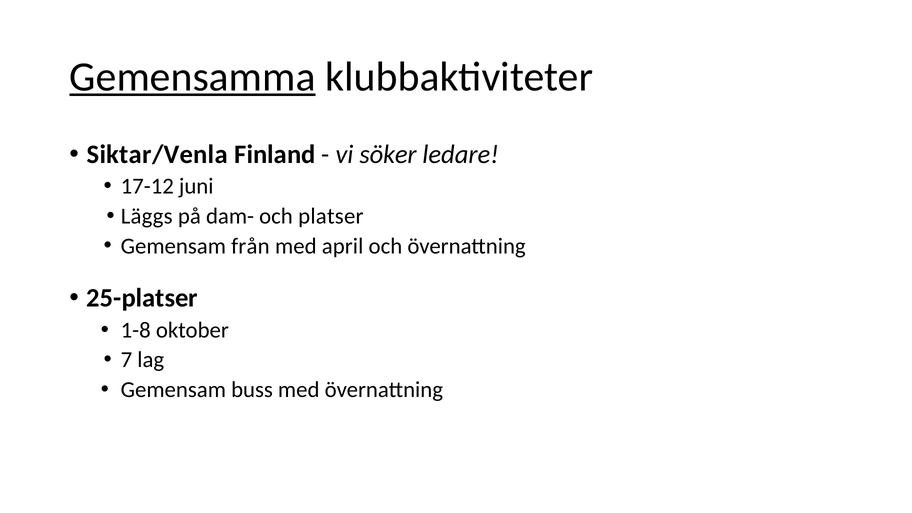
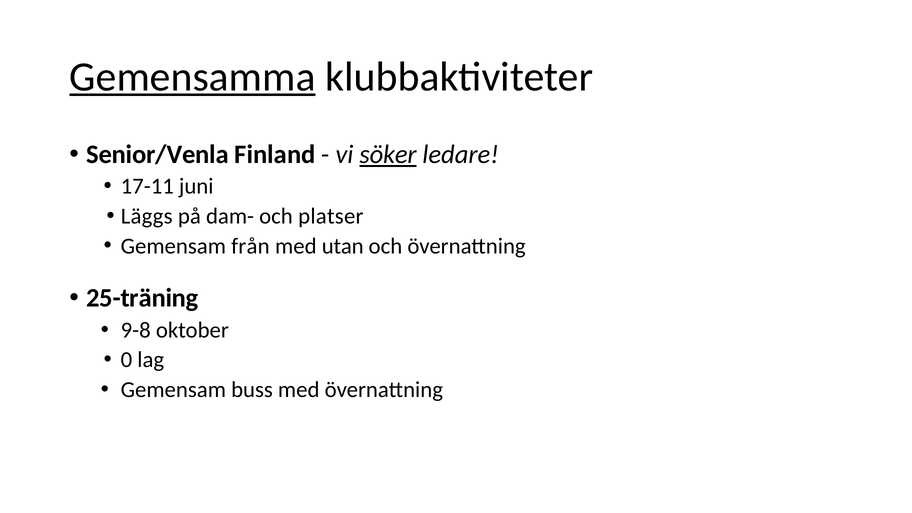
Siktar/Venla: Siktar/Venla -> Senior/Venla
söker underline: none -> present
17-12: 17-12 -> 17-11
april: april -> utan
25-platser: 25-platser -> 25-träning
1-8: 1-8 -> 9-8
7: 7 -> 0
